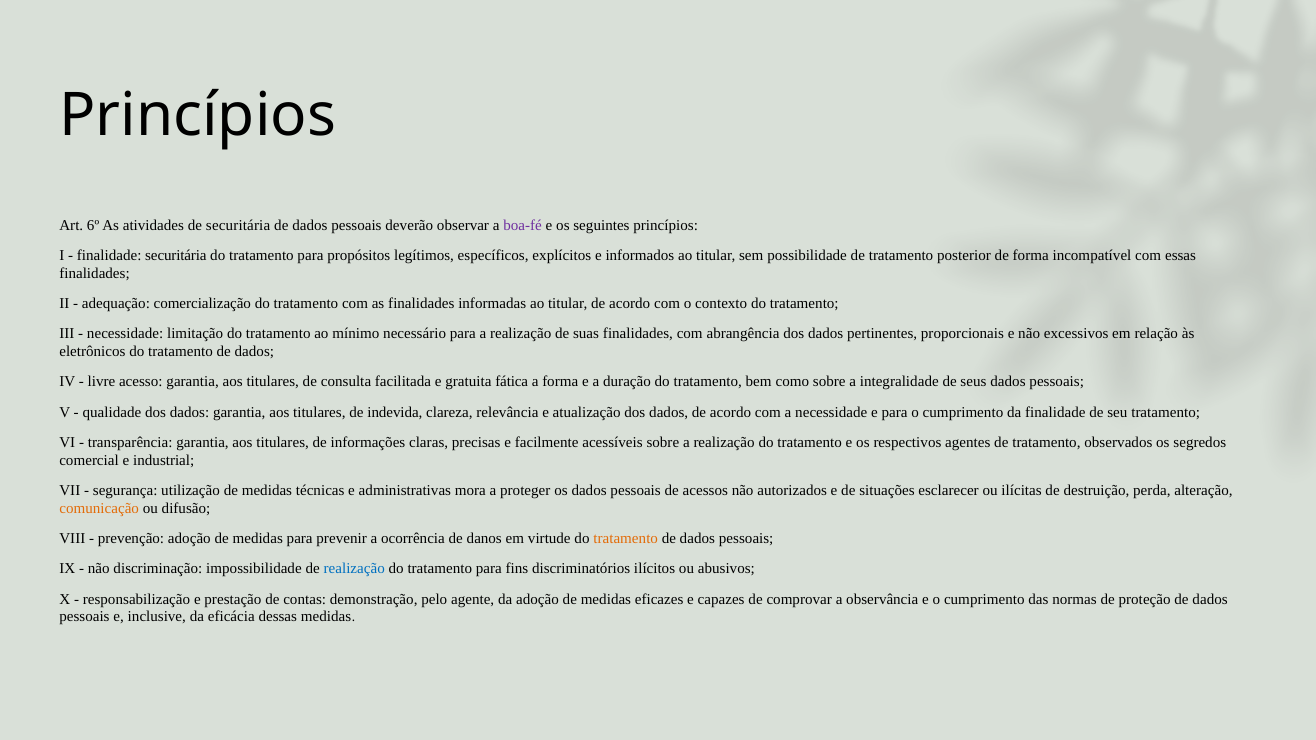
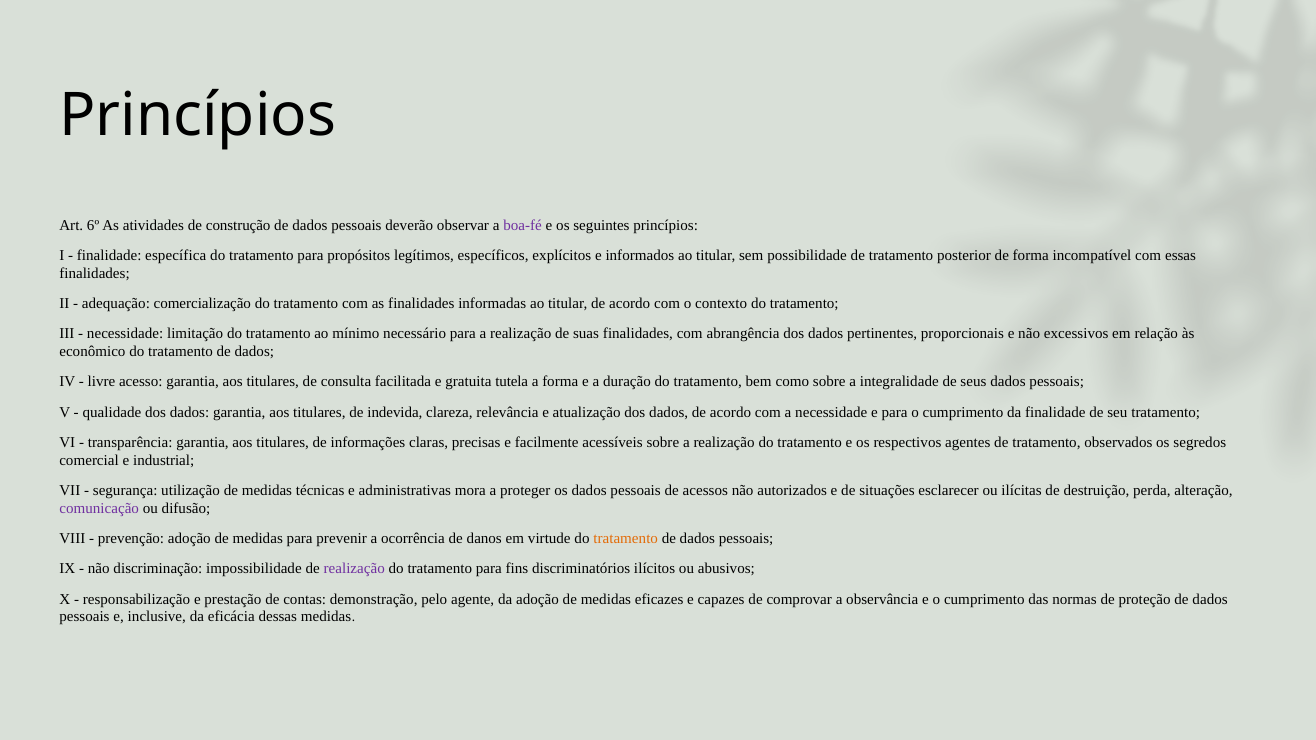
de securitária: securitária -> construção
finalidade securitária: securitária -> específica
eletrônicos: eletrônicos -> econômico
fática: fática -> tutela
comunicação colour: orange -> purple
realização at (354, 569) colour: blue -> purple
